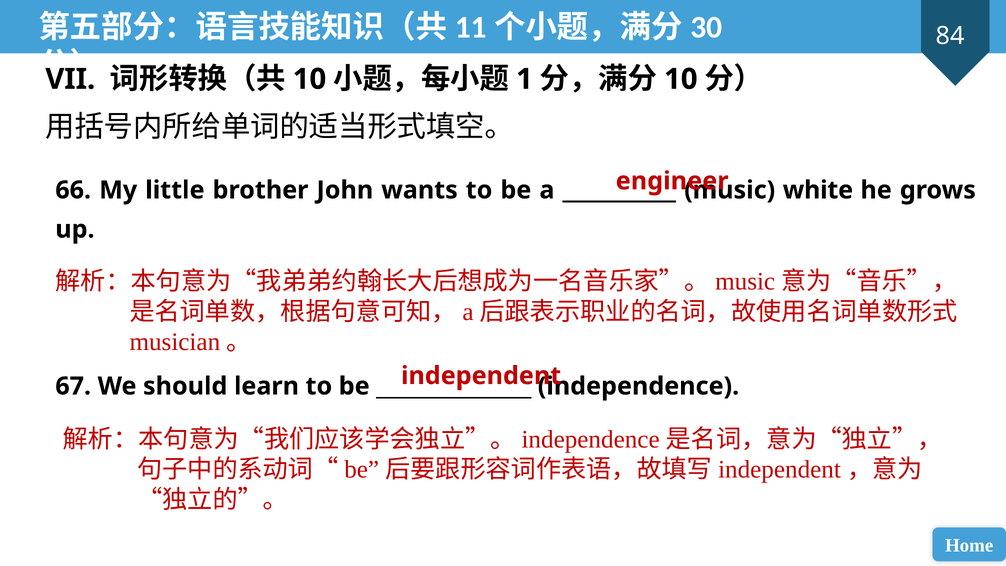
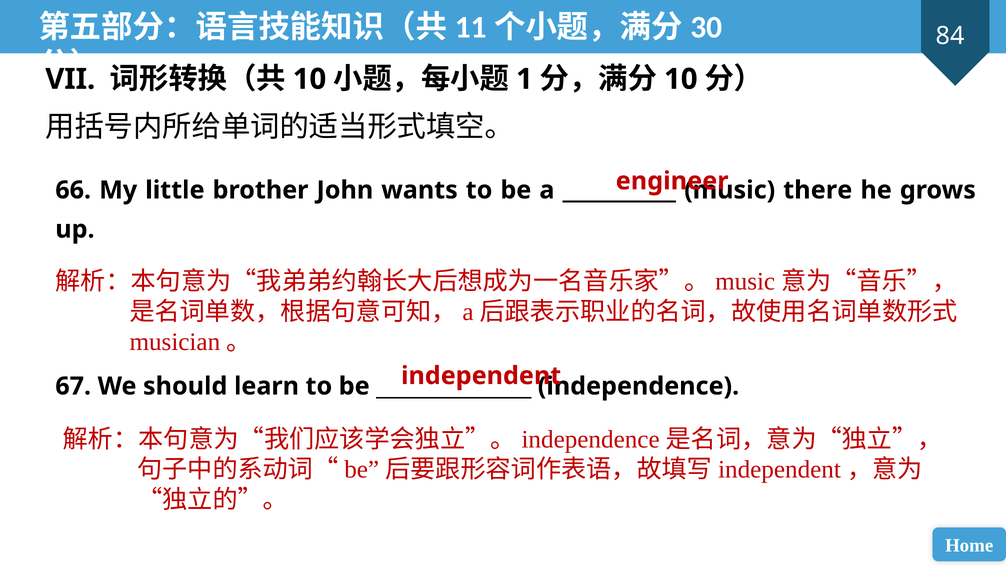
white: white -> there
